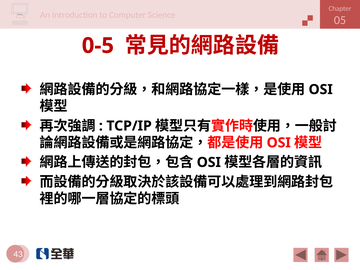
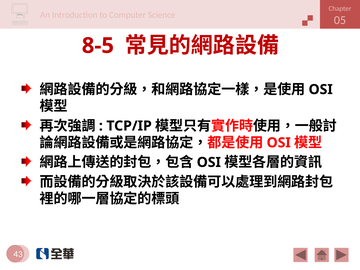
0-5: 0-5 -> 8-5
